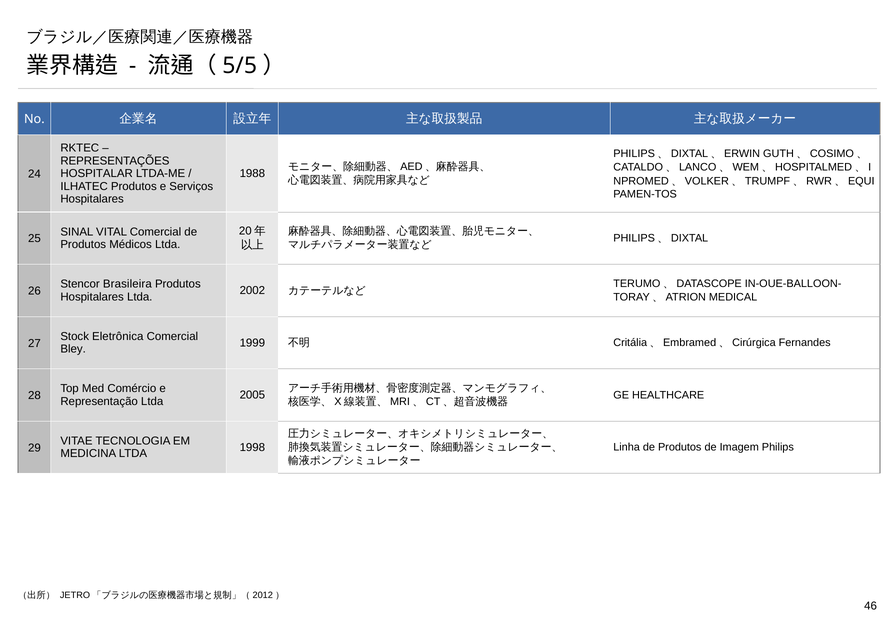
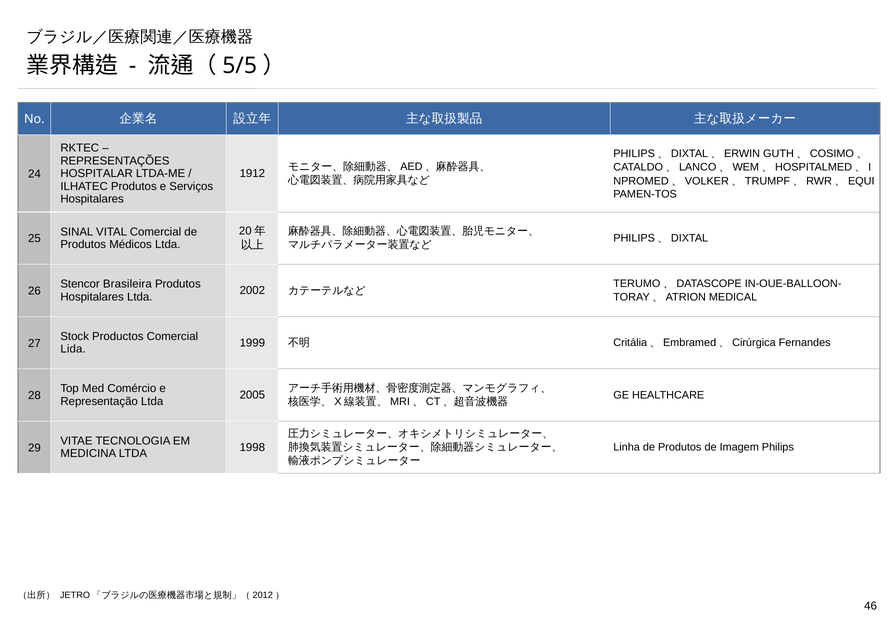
1988: 1988 -> 1912
Eletrônica: Eletrônica -> Productos
Bley: Bley -> Lida
